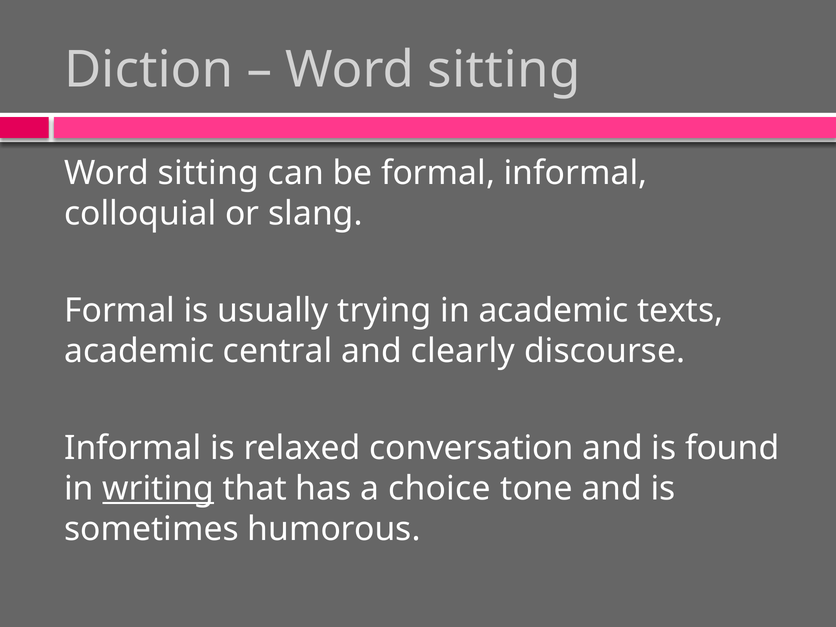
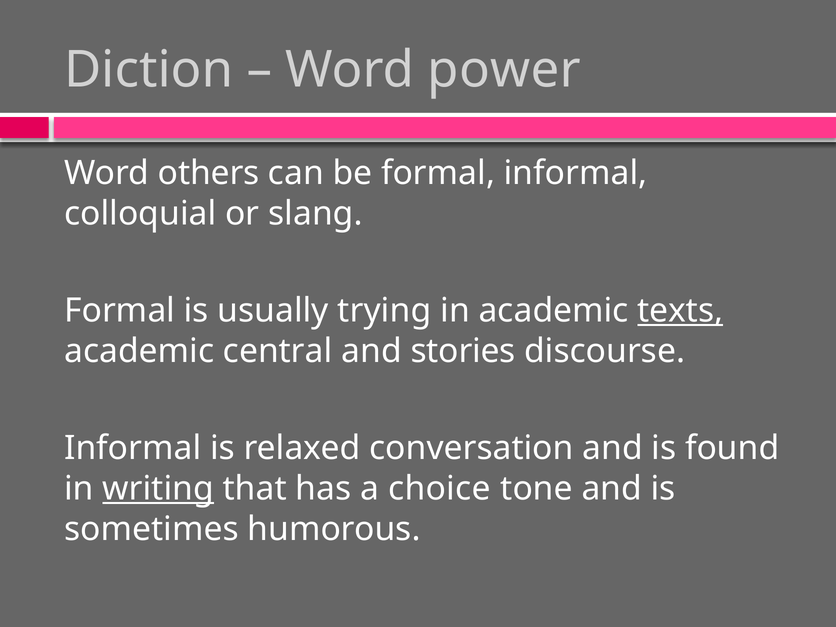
sitting at (504, 70): sitting -> power
sitting at (208, 173): sitting -> others
texts underline: none -> present
clearly: clearly -> stories
